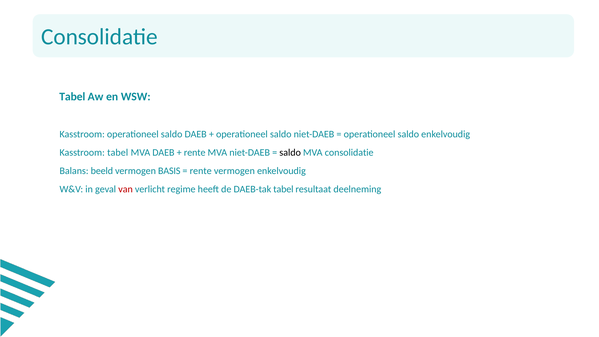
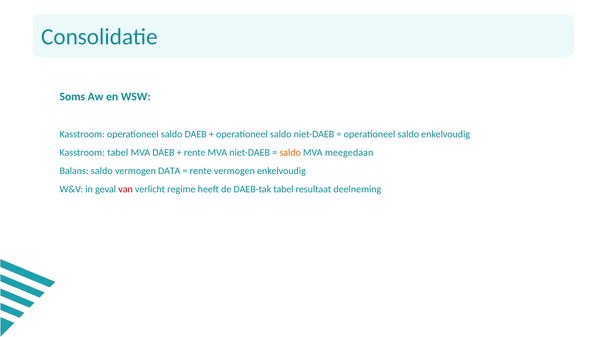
Tabel at (72, 97): Tabel -> Soms
saldo at (290, 153) colour: black -> orange
MVA consolidatie: consolidatie -> meegedaan
Balans beeld: beeld -> saldo
BASIS: BASIS -> DATA
